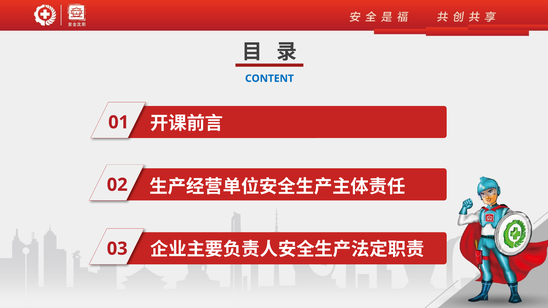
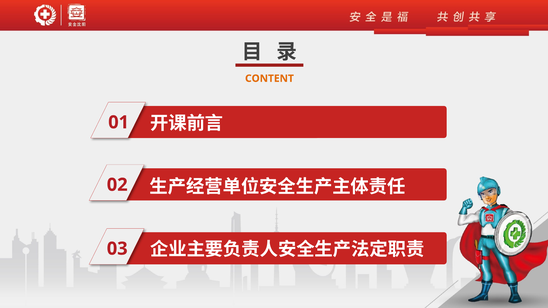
CONTENT colour: blue -> orange
